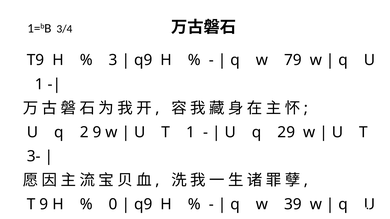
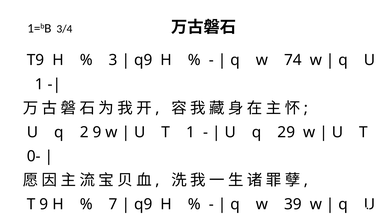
79: 79 -> 74
3-: 3- -> 0-
0: 0 -> 7
